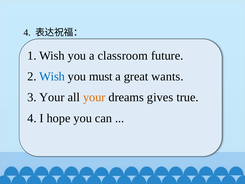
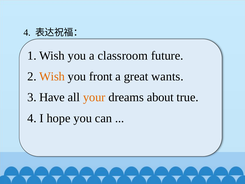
Wish at (52, 76) colour: blue -> orange
must: must -> front
3 Your: Your -> Have
gives: gives -> about
